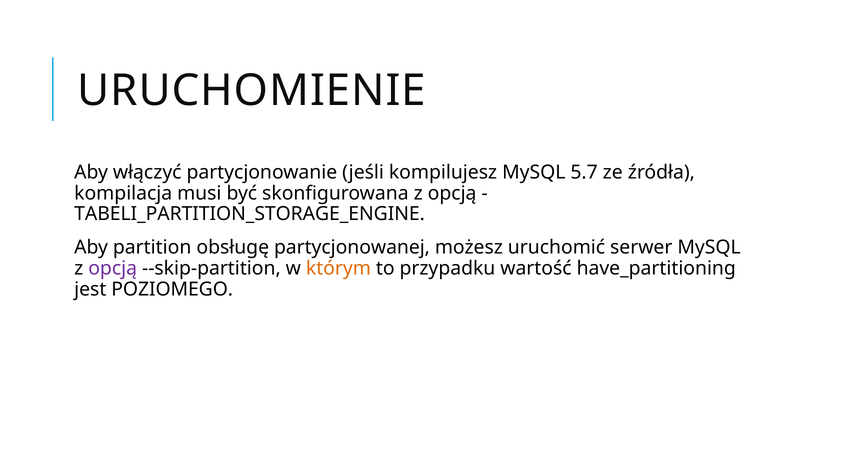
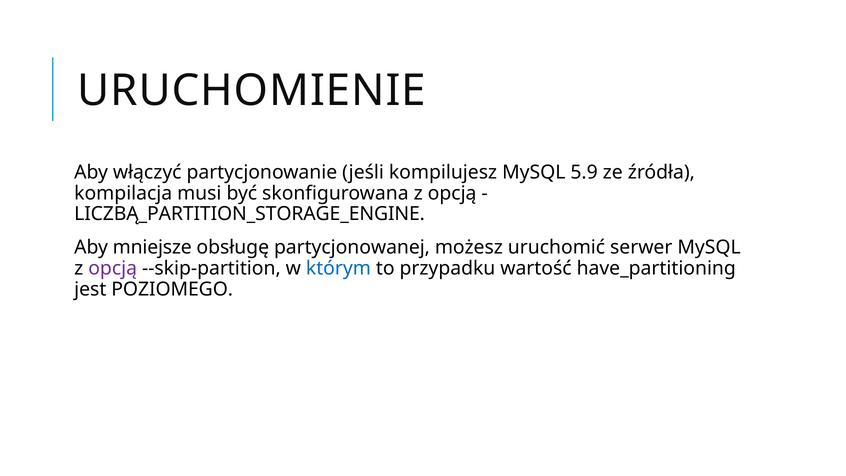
5.7: 5.7 -> 5.9
TABELI_PARTITION_STORAGE_ENGINE: TABELI_PARTITION_STORAGE_ENGINE -> LICZBĄ_PARTITION_STORAGE_ENGINE
partition: partition -> mniejsze
którym colour: orange -> blue
